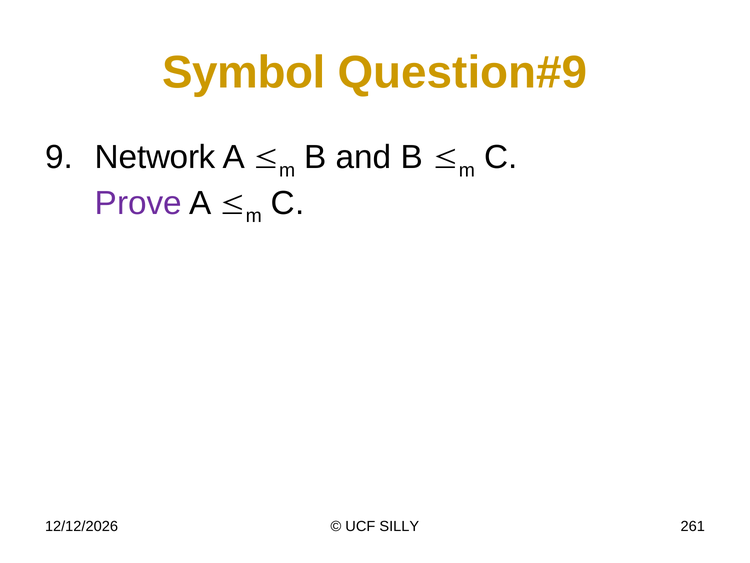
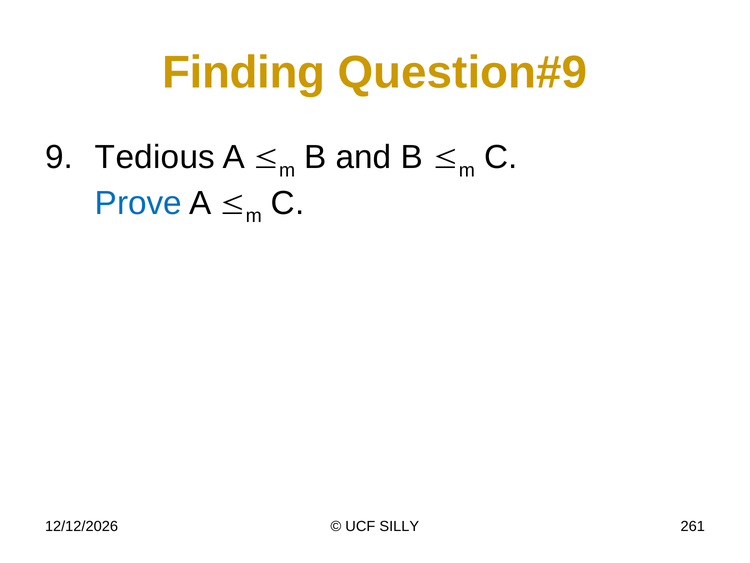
Symbol: Symbol -> Finding
Network: Network -> Tedious
Prove colour: purple -> blue
